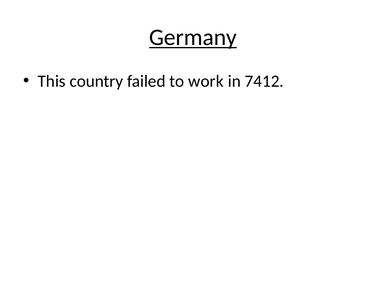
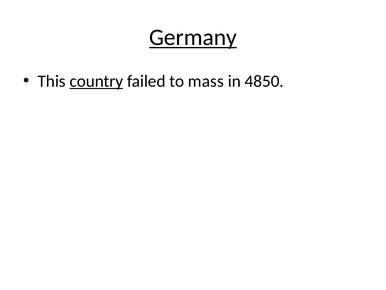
country underline: none -> present
work: work -> mass
7412: 7412 -> 4850
